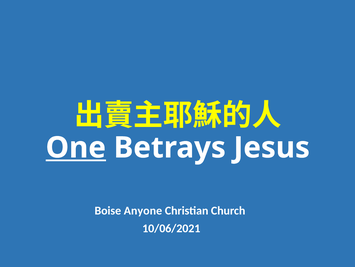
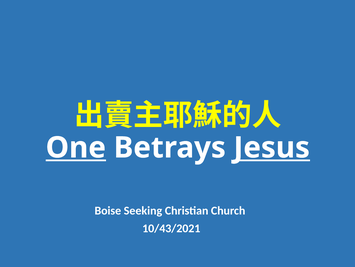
Jesus underline: none -> present
Anyone: Anyone -> Seeking
10/06/2021: 10/06/2021 -> 10/43/2021
